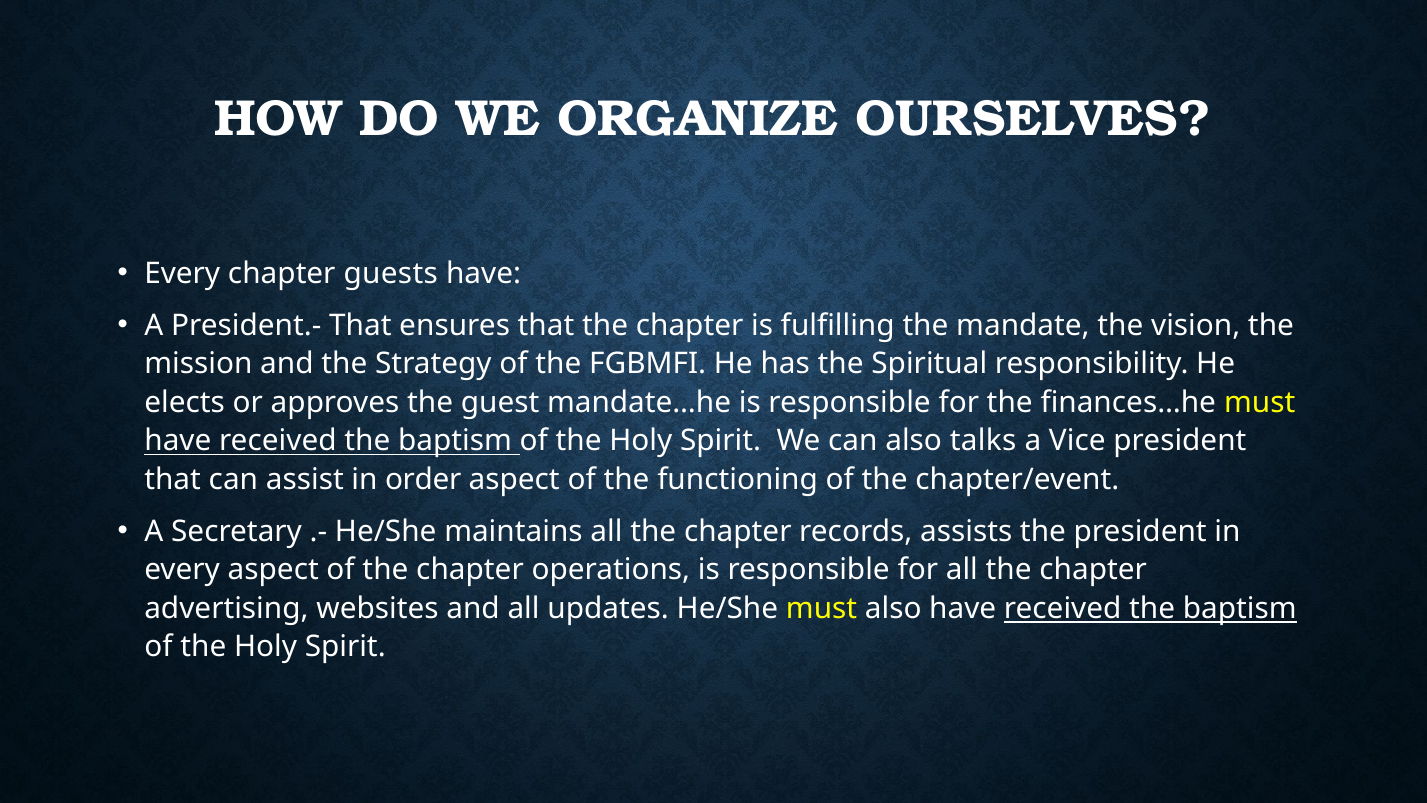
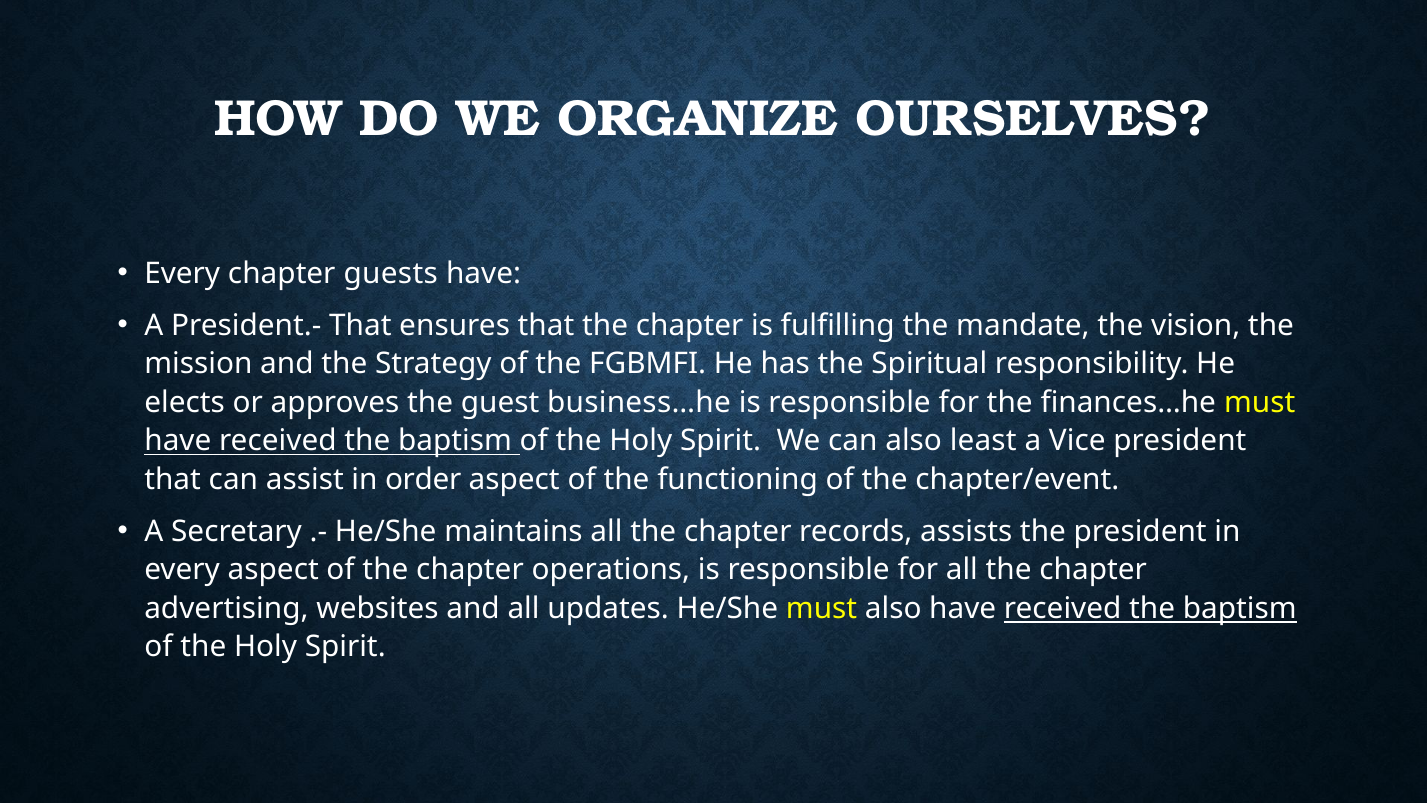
mandate…he: mandate…he -> business…he
talks: talks -> least
